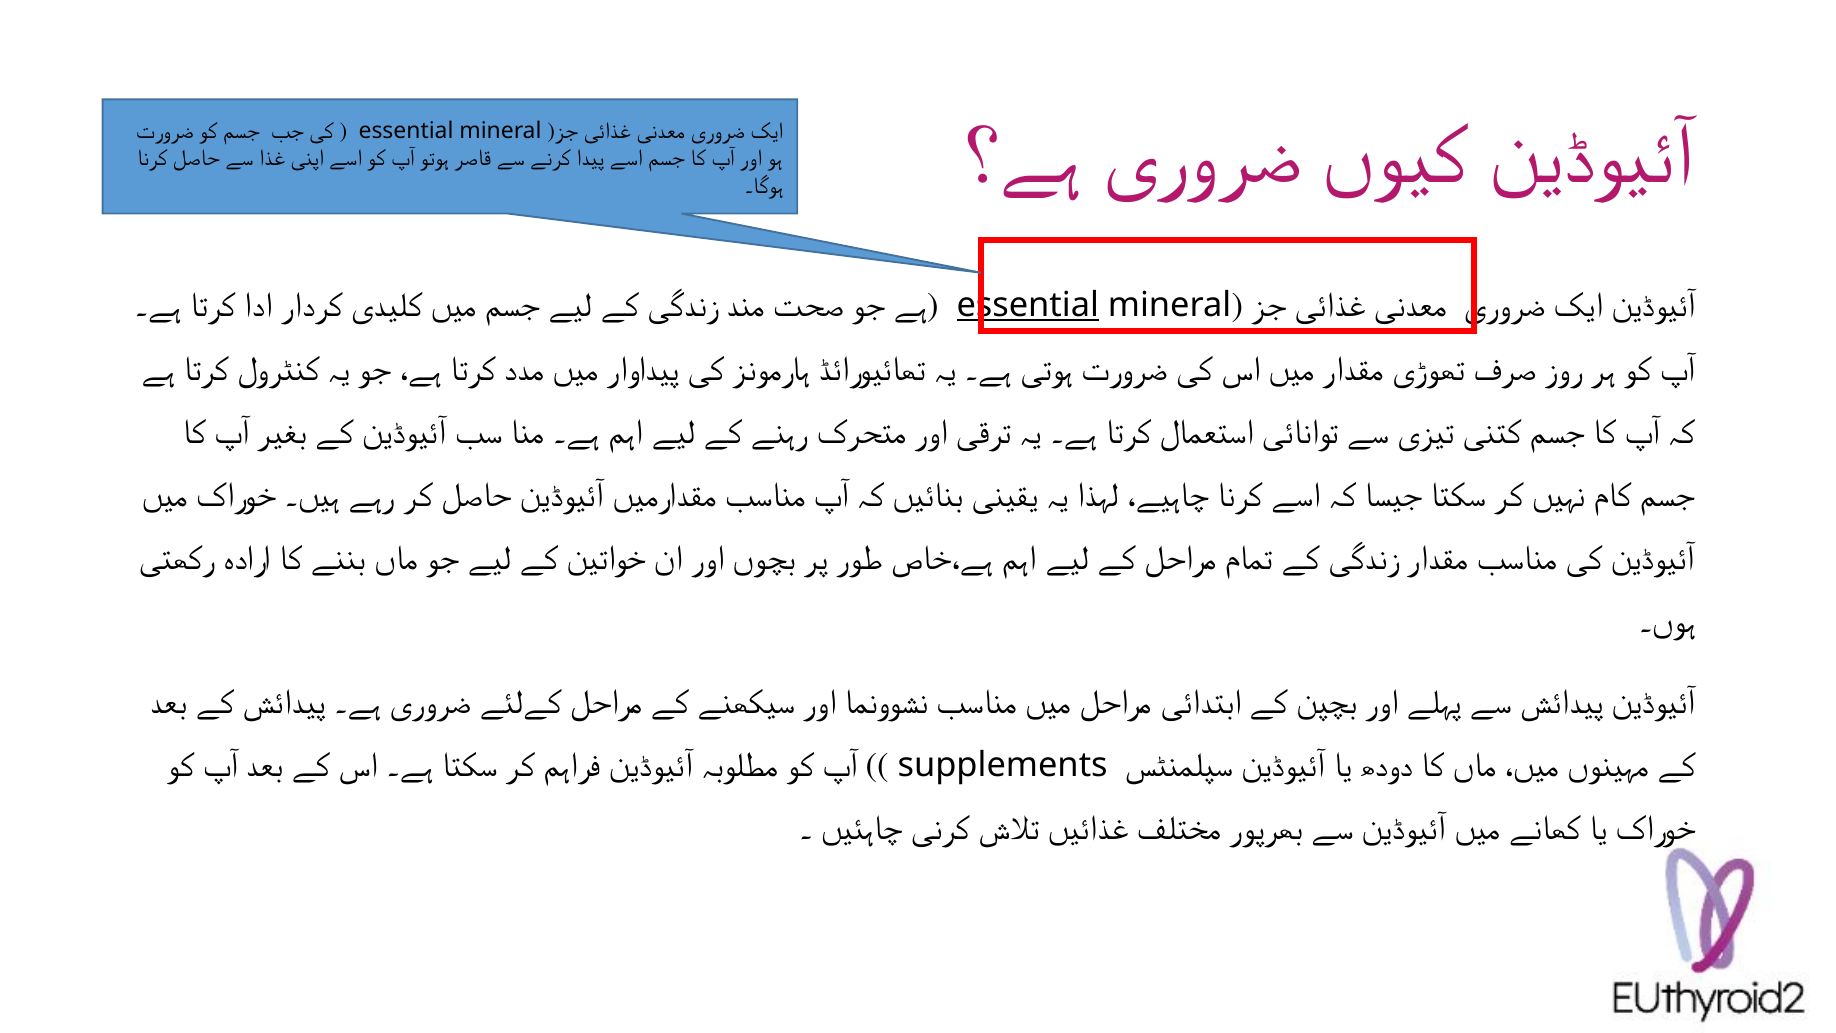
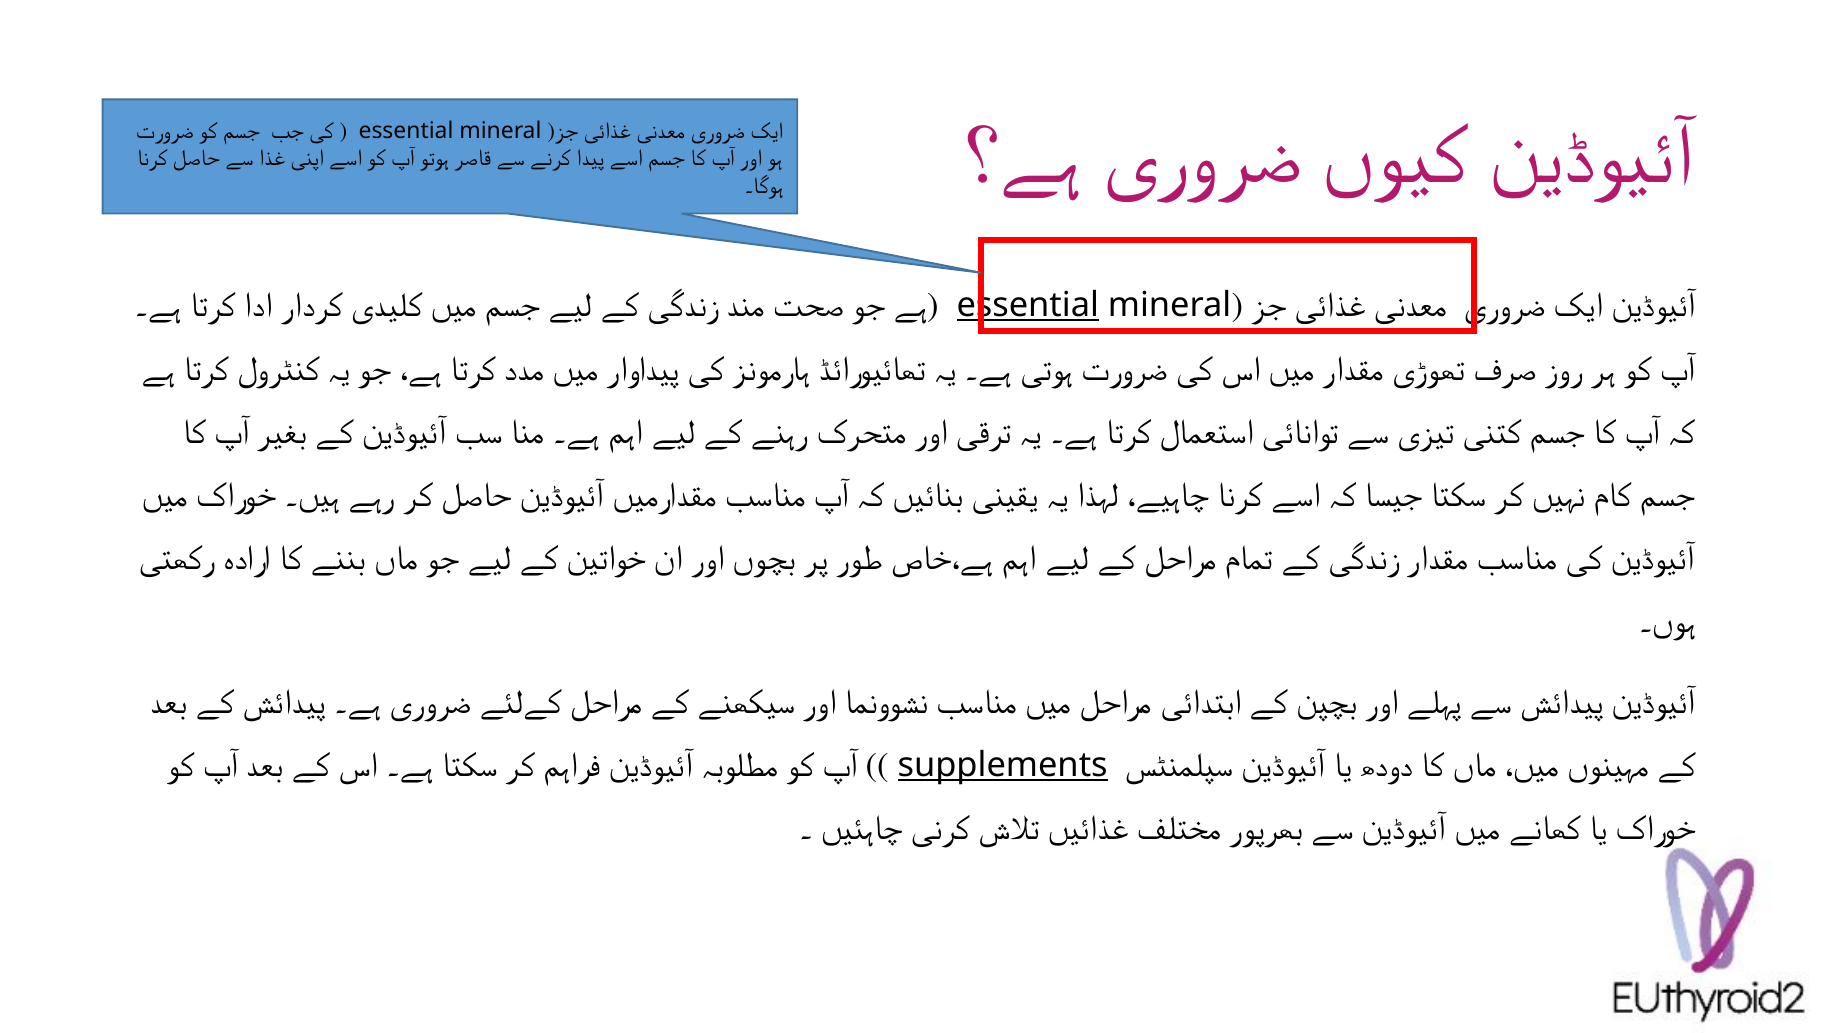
supplements underline: none -> present
